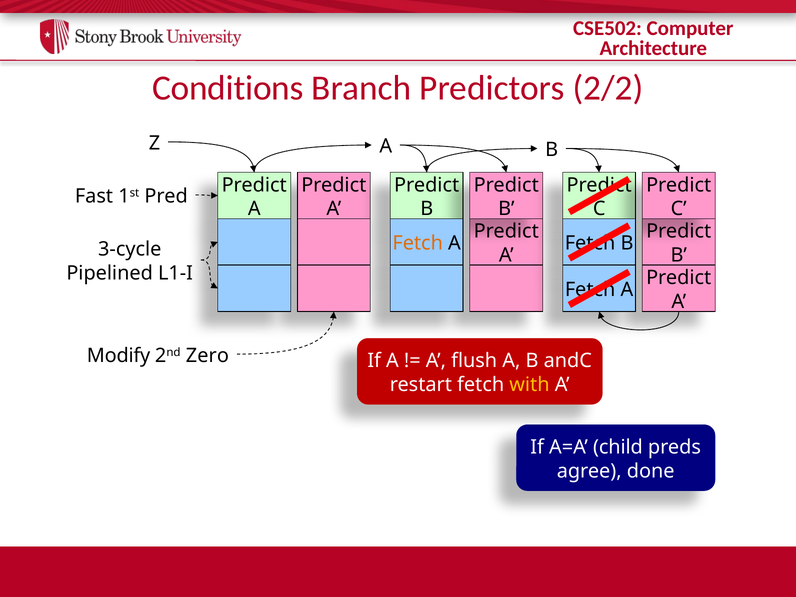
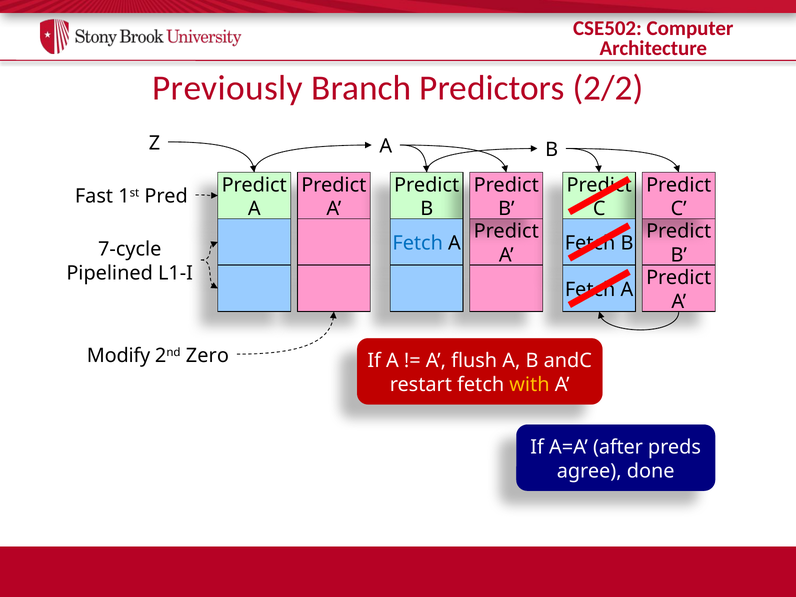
Conditions: Conditions -> Previously
Fetch at (418, 243) colour: orange -> blue
3-cycle: 3-cycle -> 7-cycle
child: child -> after
